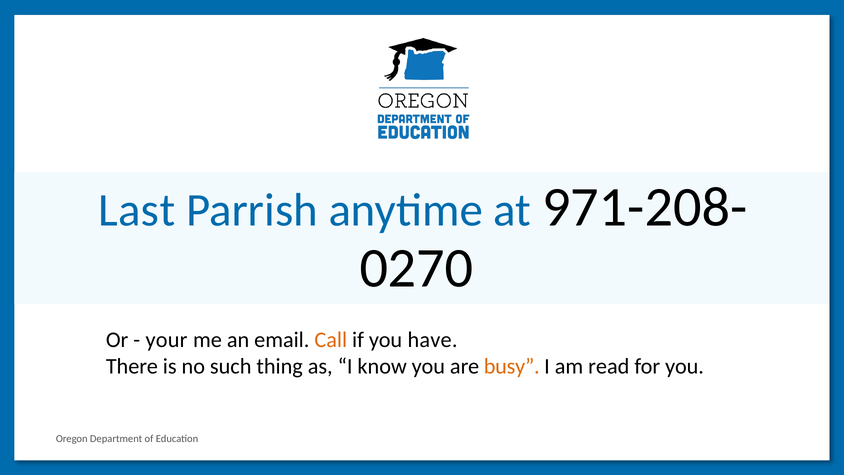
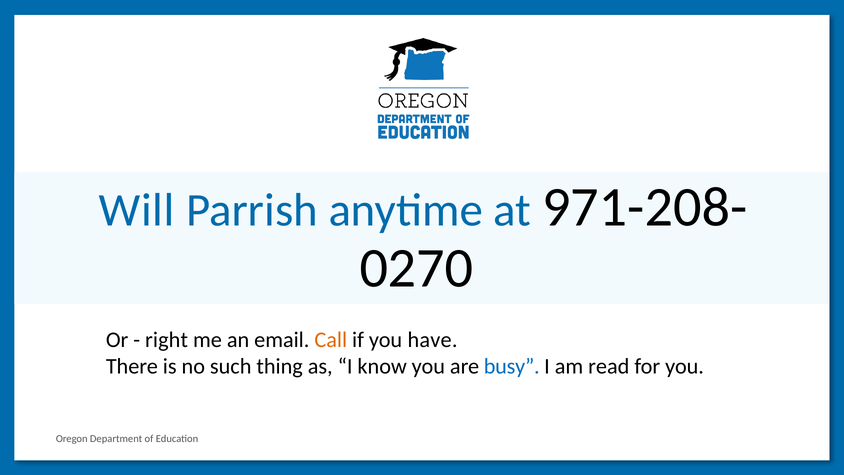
Last: Last -> Will
your: your -> right
busy colour: orange -> blue
